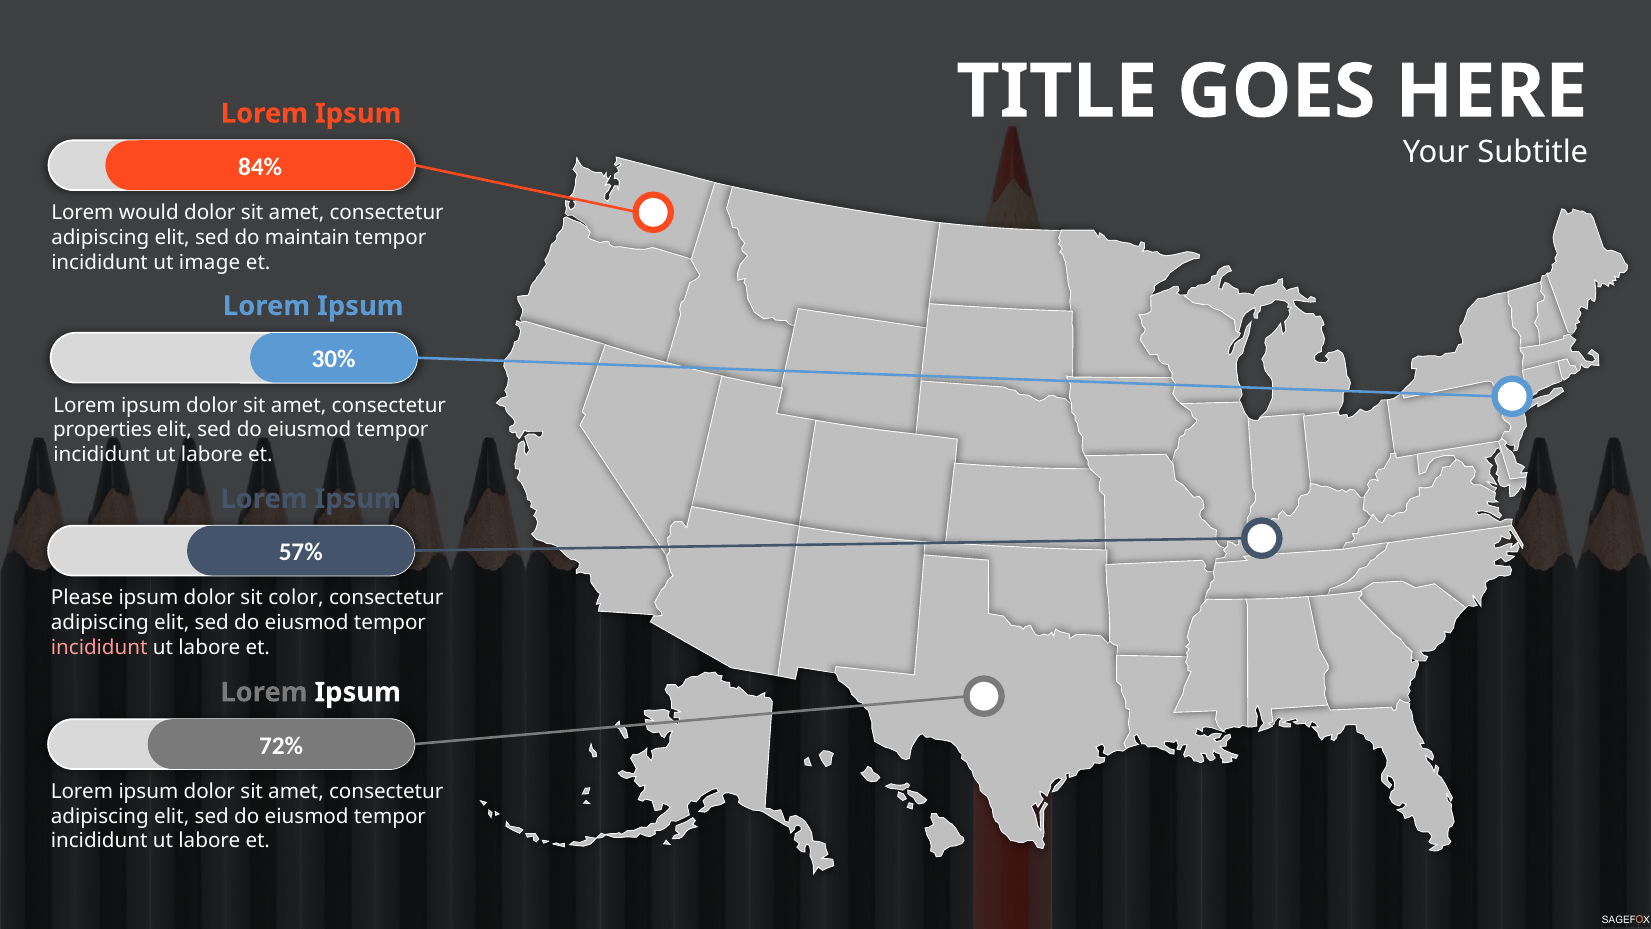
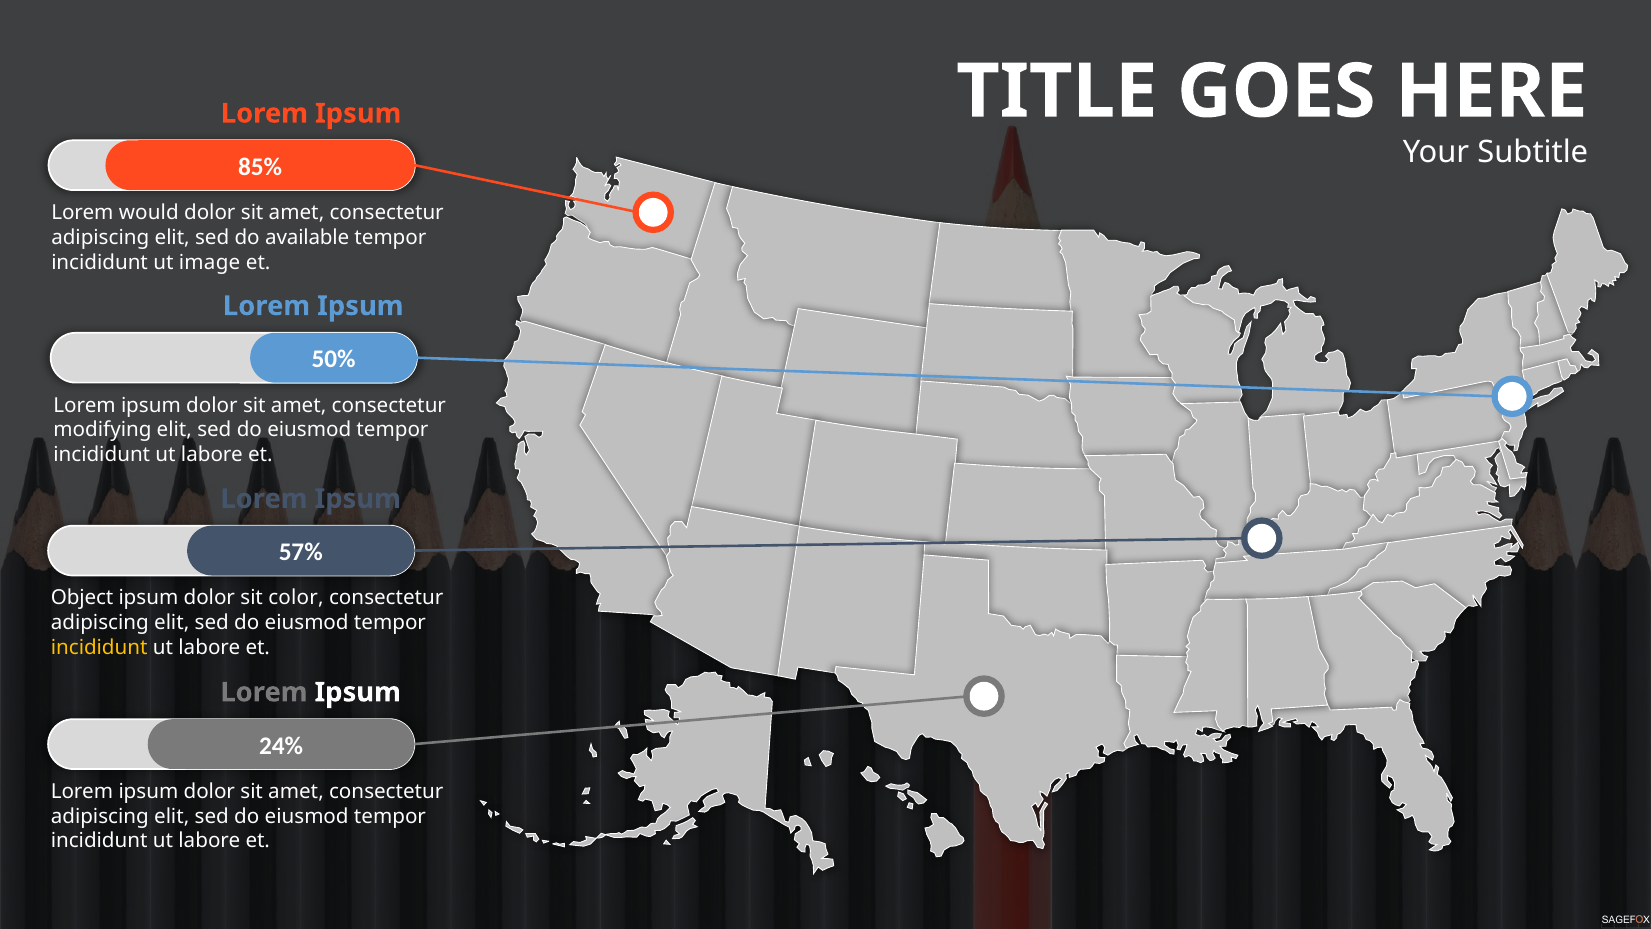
84%: 84% -> 85%
maintain: maintain -> available
30%: 30% -> 50%
properties: properties -> modifying
Please: Please -> Object
incididunt at (99, 647) colour: pink -> yellow
72%: 72% -> 24%
